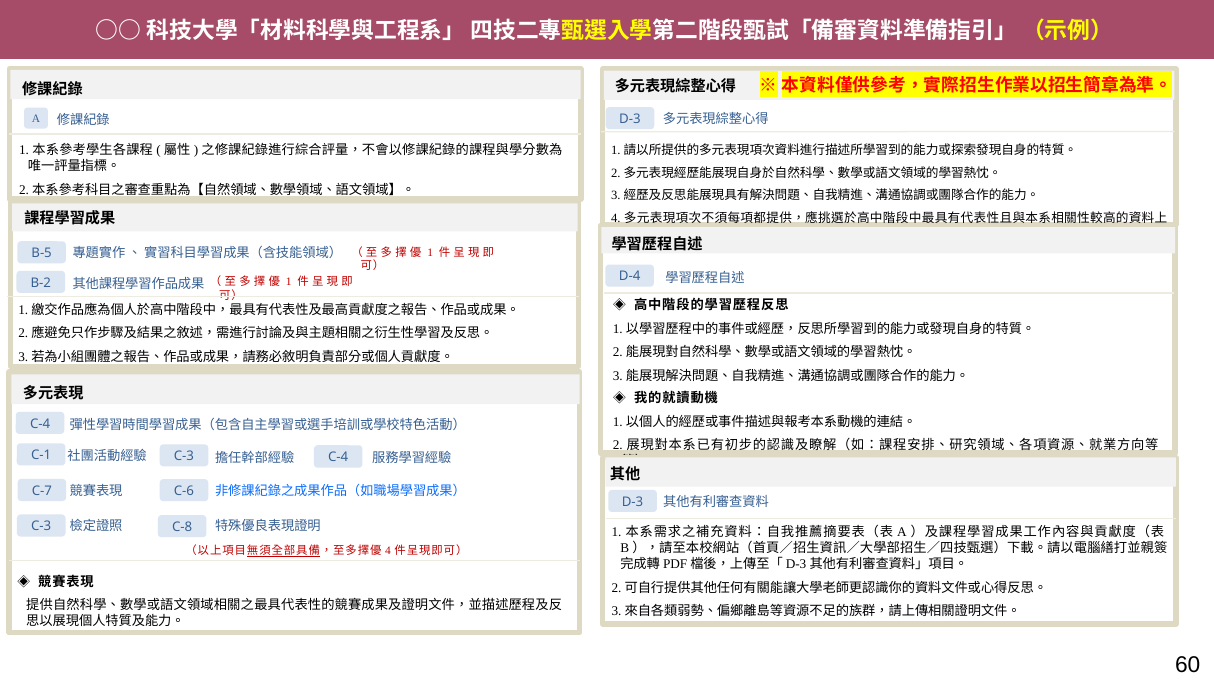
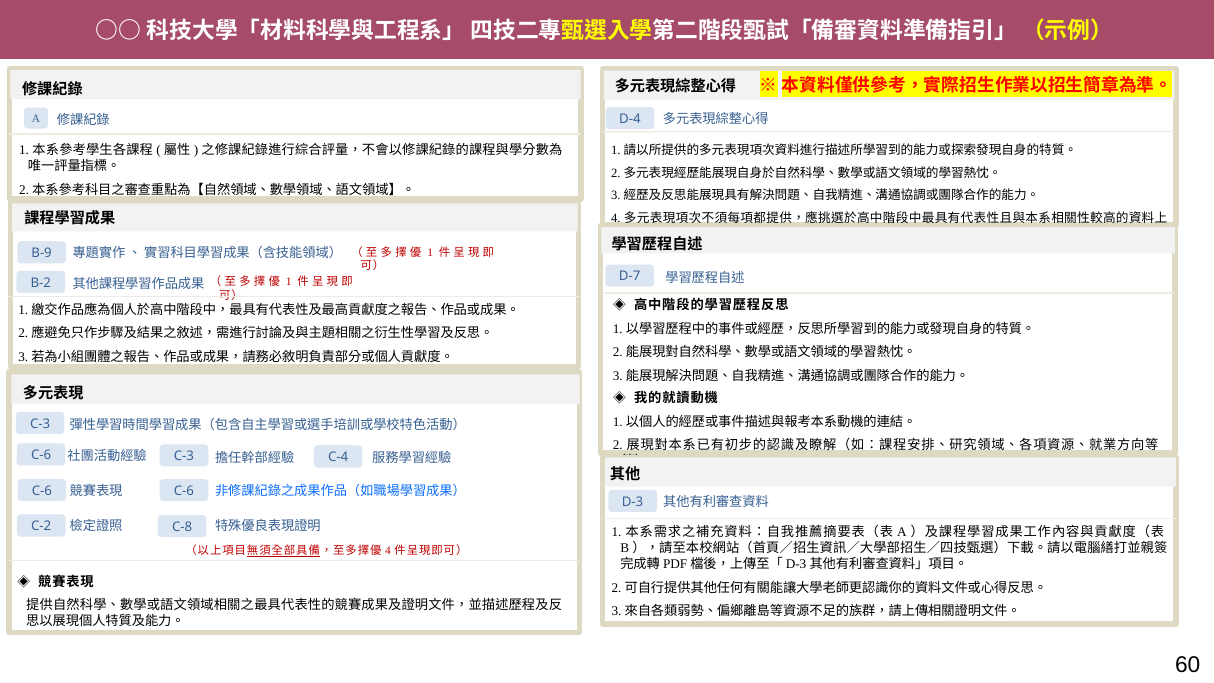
D-3 at (630, 119): D-3 -> D-4
B-5: B-5 -> B-9
D-4: D-4 -> D-7
C-4 at (40, 424): C-4 -> C-3
C-1 at (41, 455): C-1 -> C-6
C-7 at (42, 491): C-7 -> C-6
C-3 at (41, 526): C-3 -> C-2
